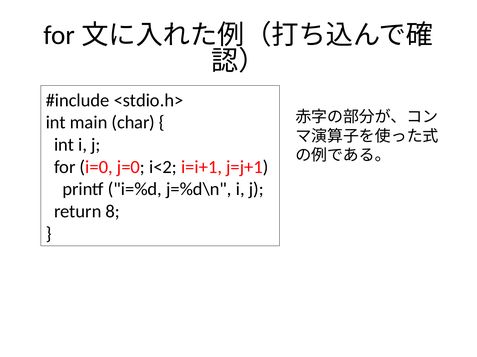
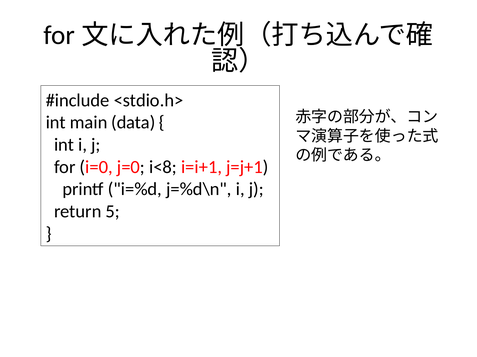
char: char -> data
i<2: i<2 -> i<8
8: 8 -> 5
